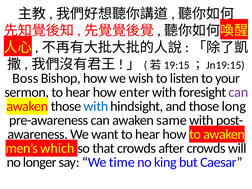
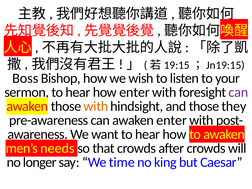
with at (96, 106) colour: blue -> orange
long: long -> they
awaken same: same -> enter
which: which -> needs
